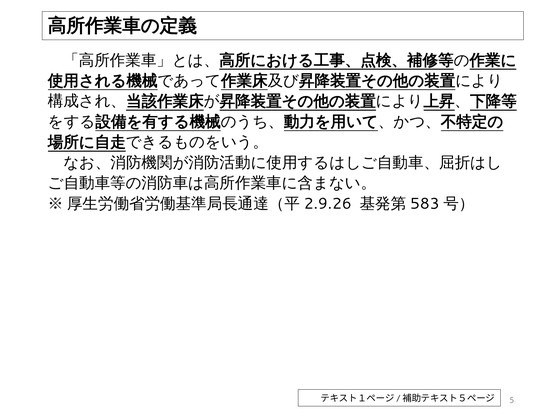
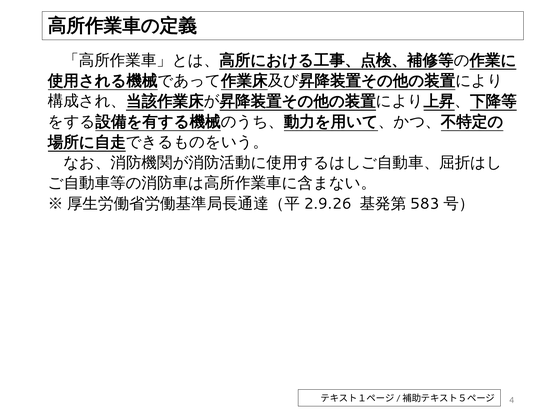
5: 5 -> 4
